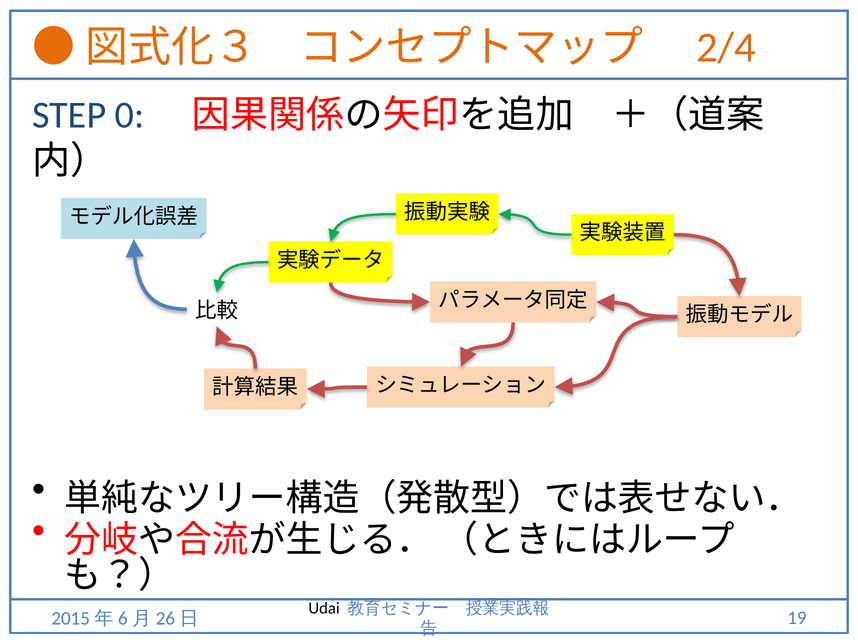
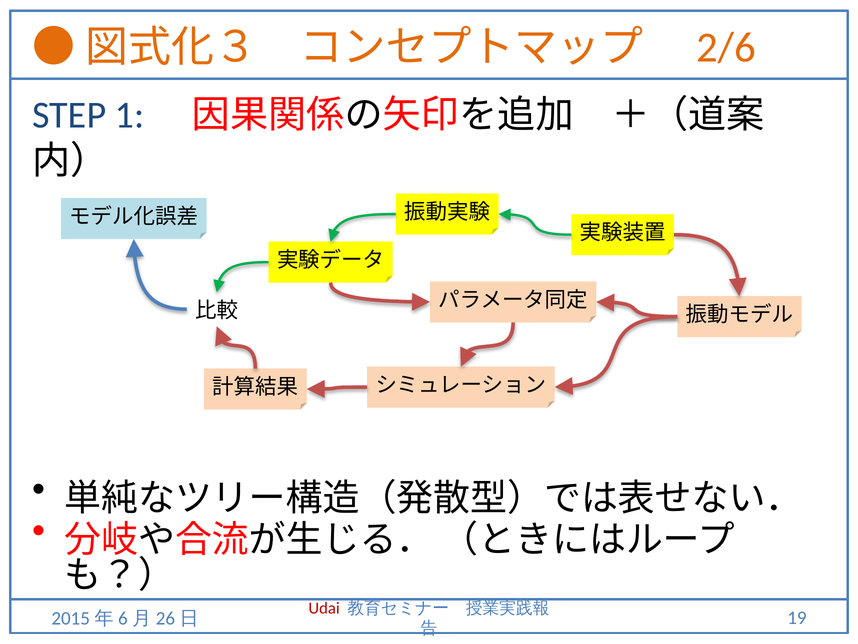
2/4: 2/4 -> 2/6
0: 0 -> 1
Udai colour: black -> red
